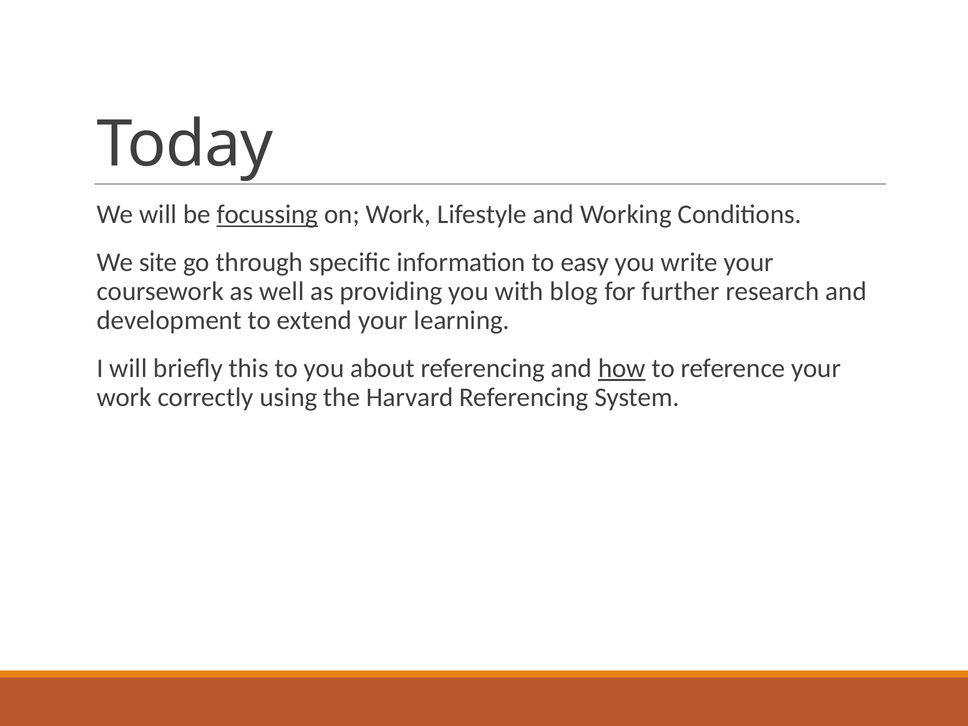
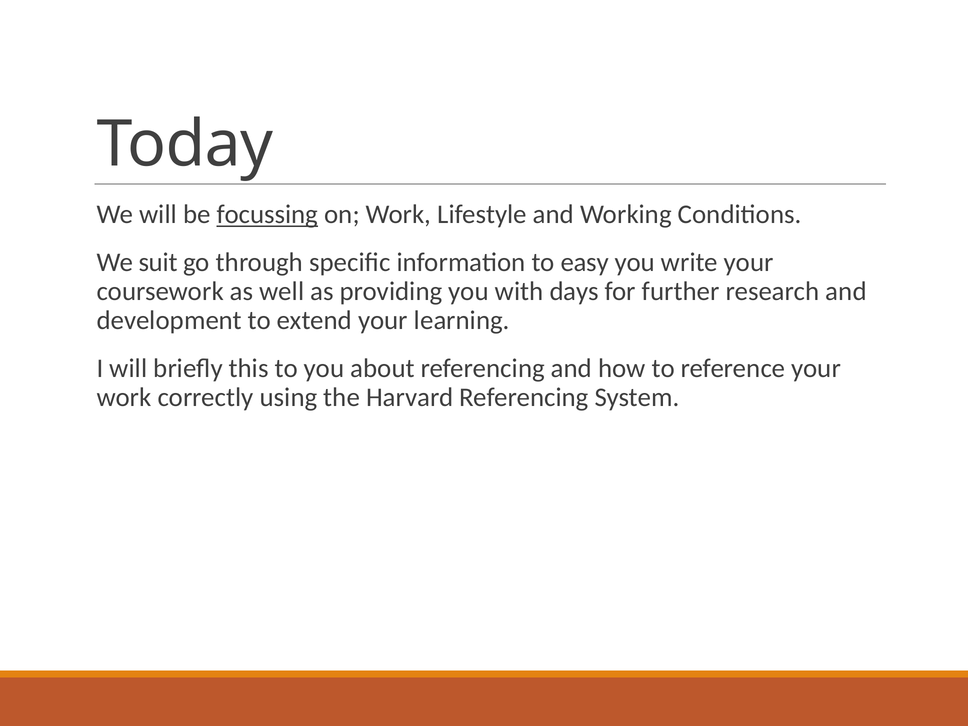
site: site -> suit
blog: blog -> days
how underline: present -> none
